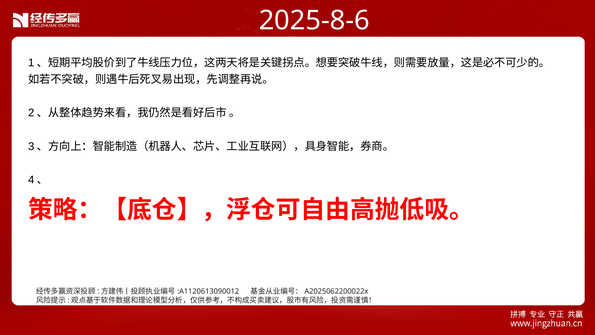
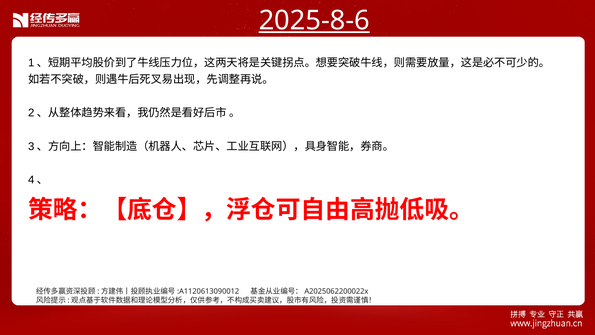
2025-8-6 underline: none -> present
